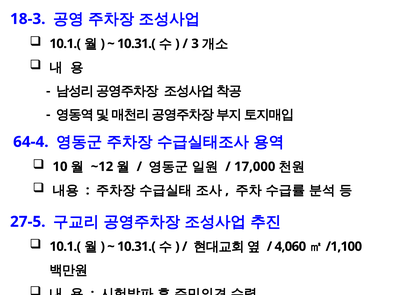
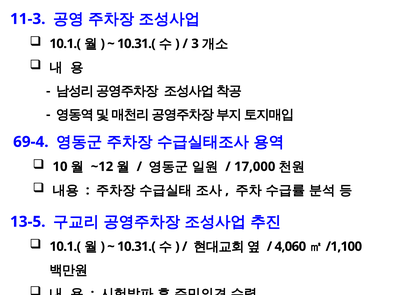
18-3: 18-3 -> 11-3
64-4: 64-4 -> 69-4
27-5: 27-5 -> 13-5
